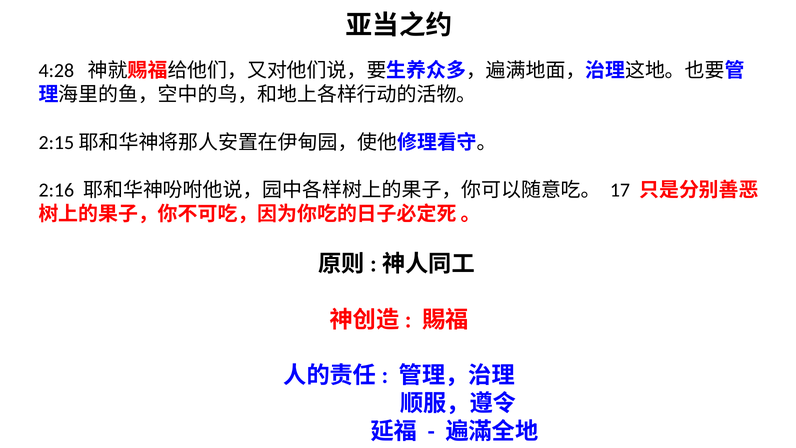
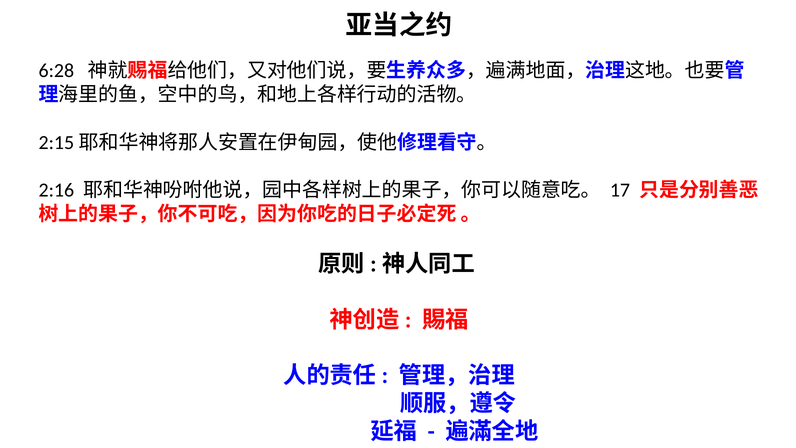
4:28: 4:28 -> 6:28
